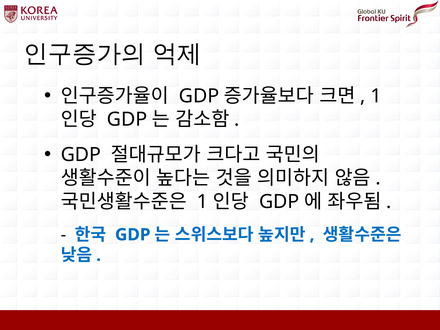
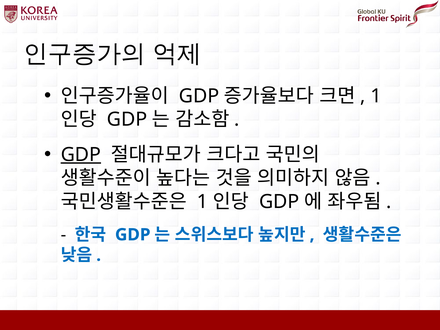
GDP at (81, 155) underline: none -> present
